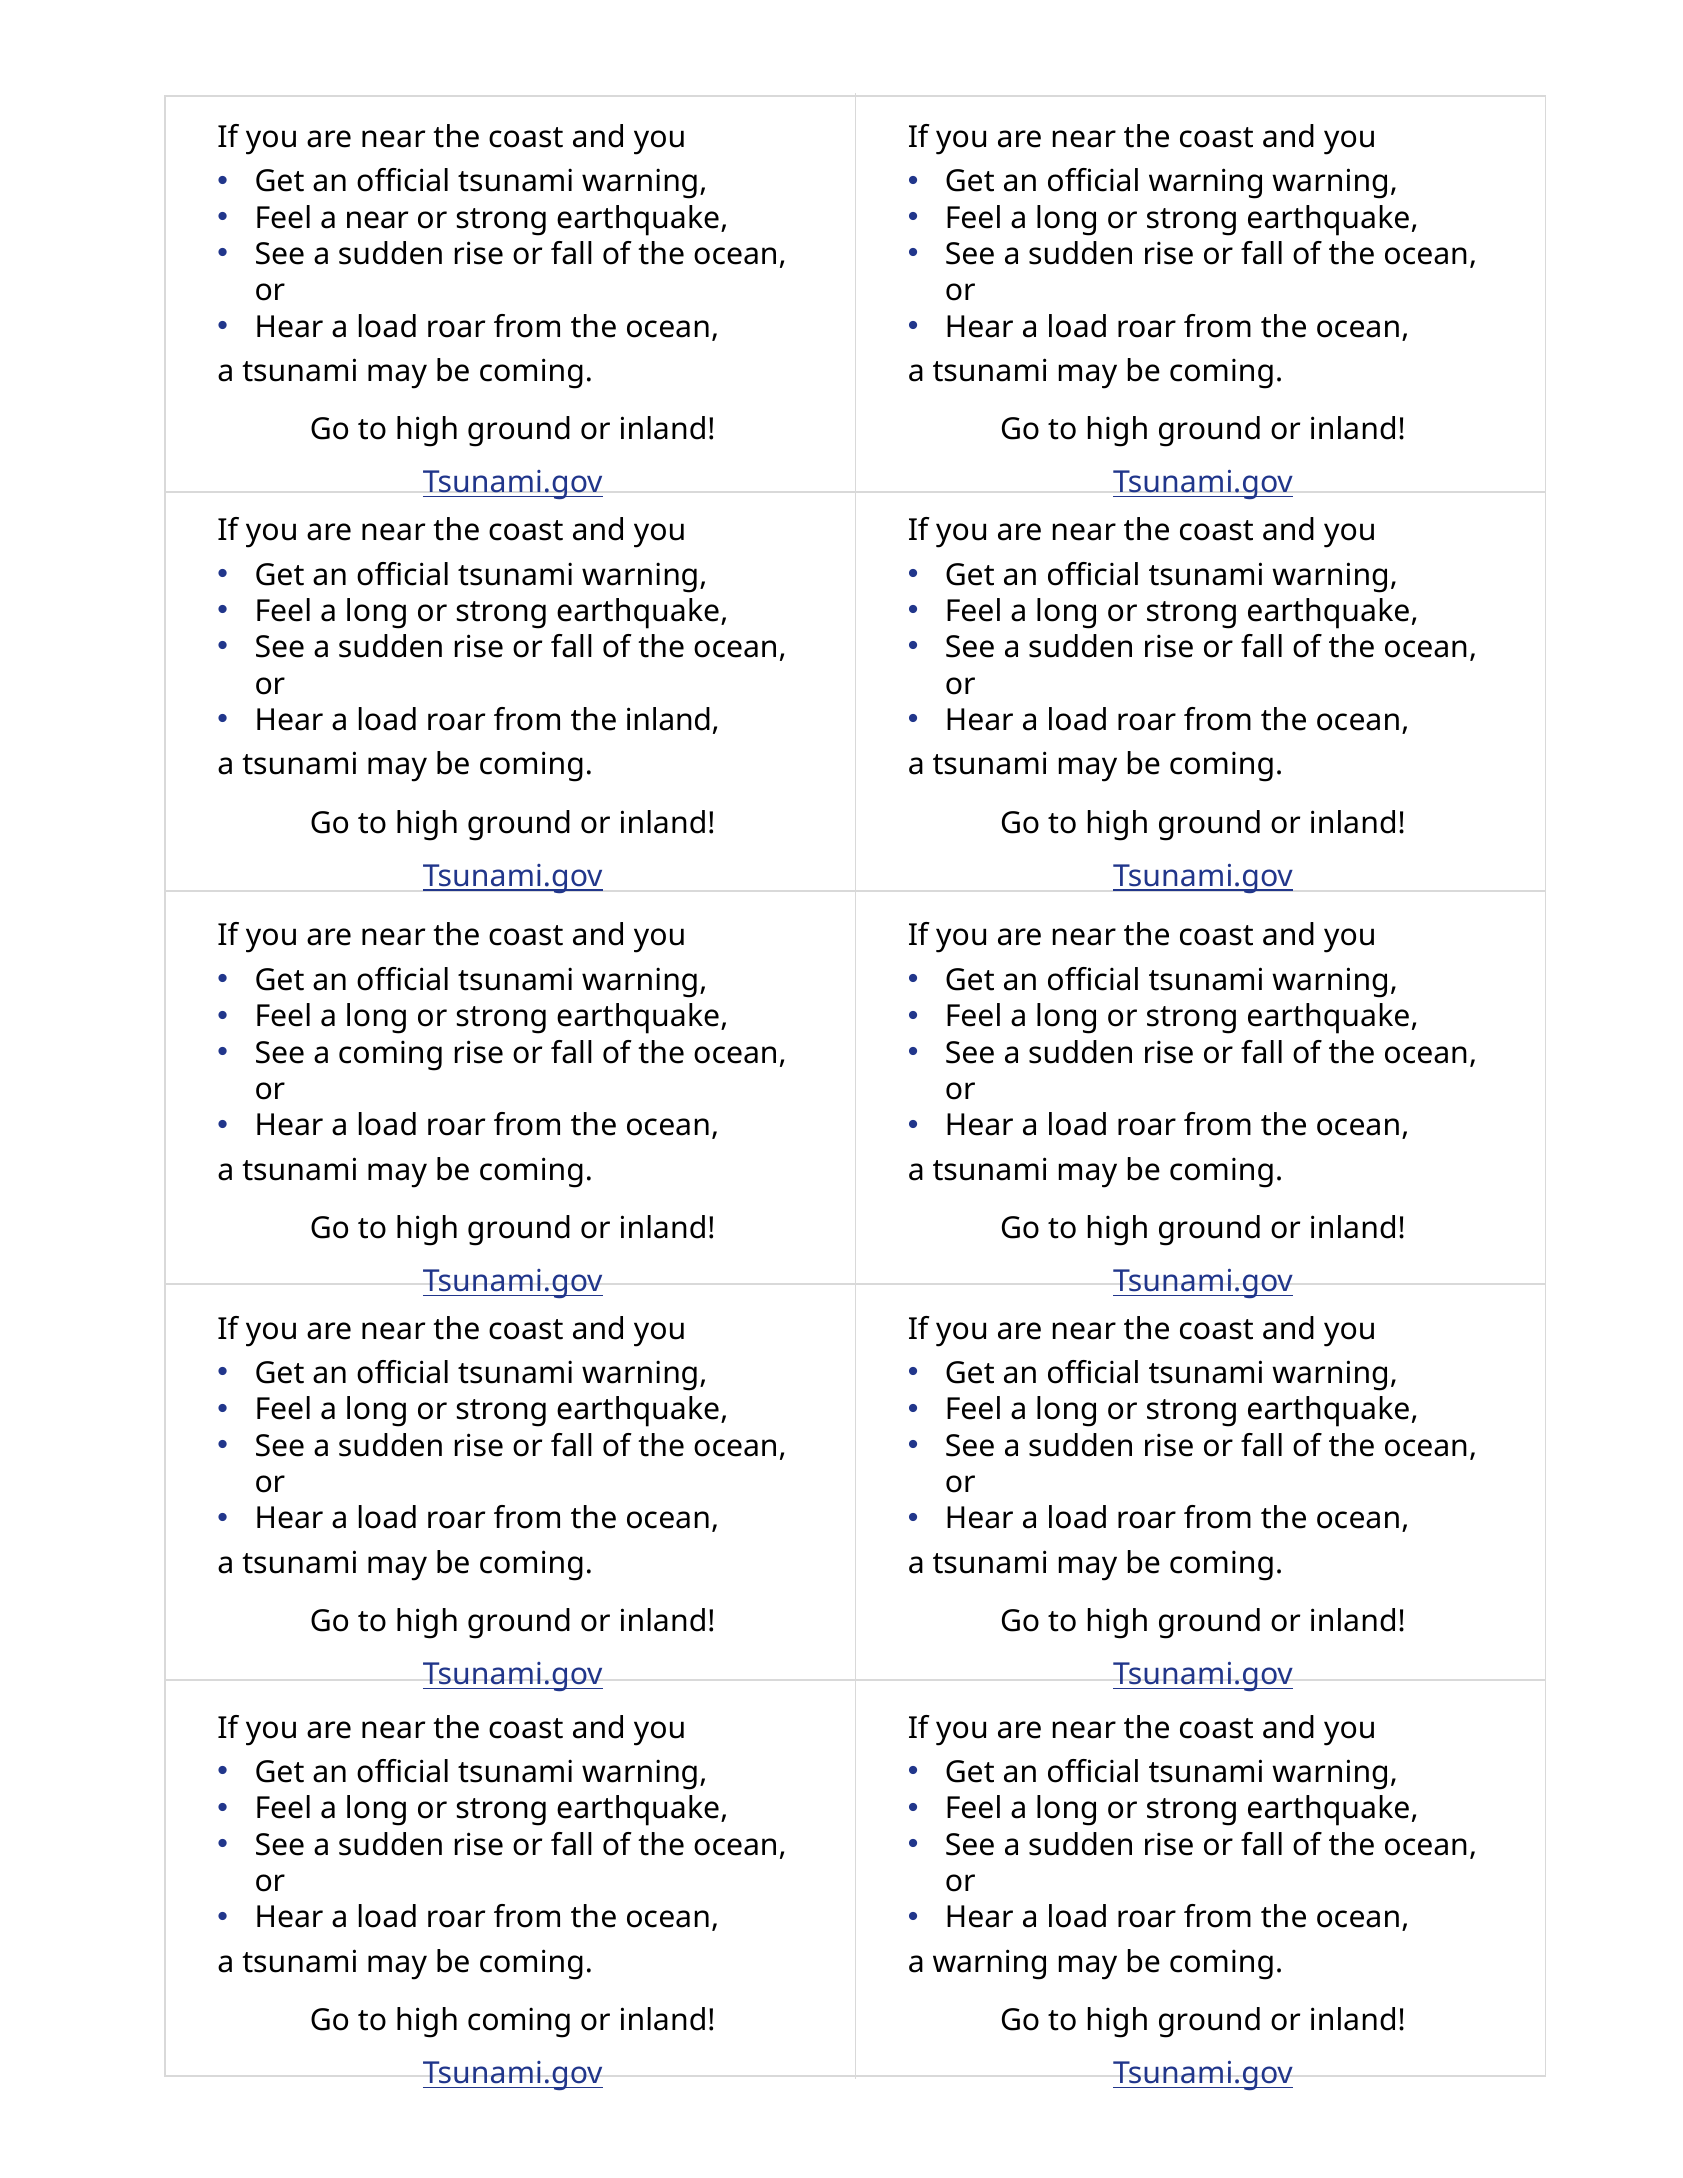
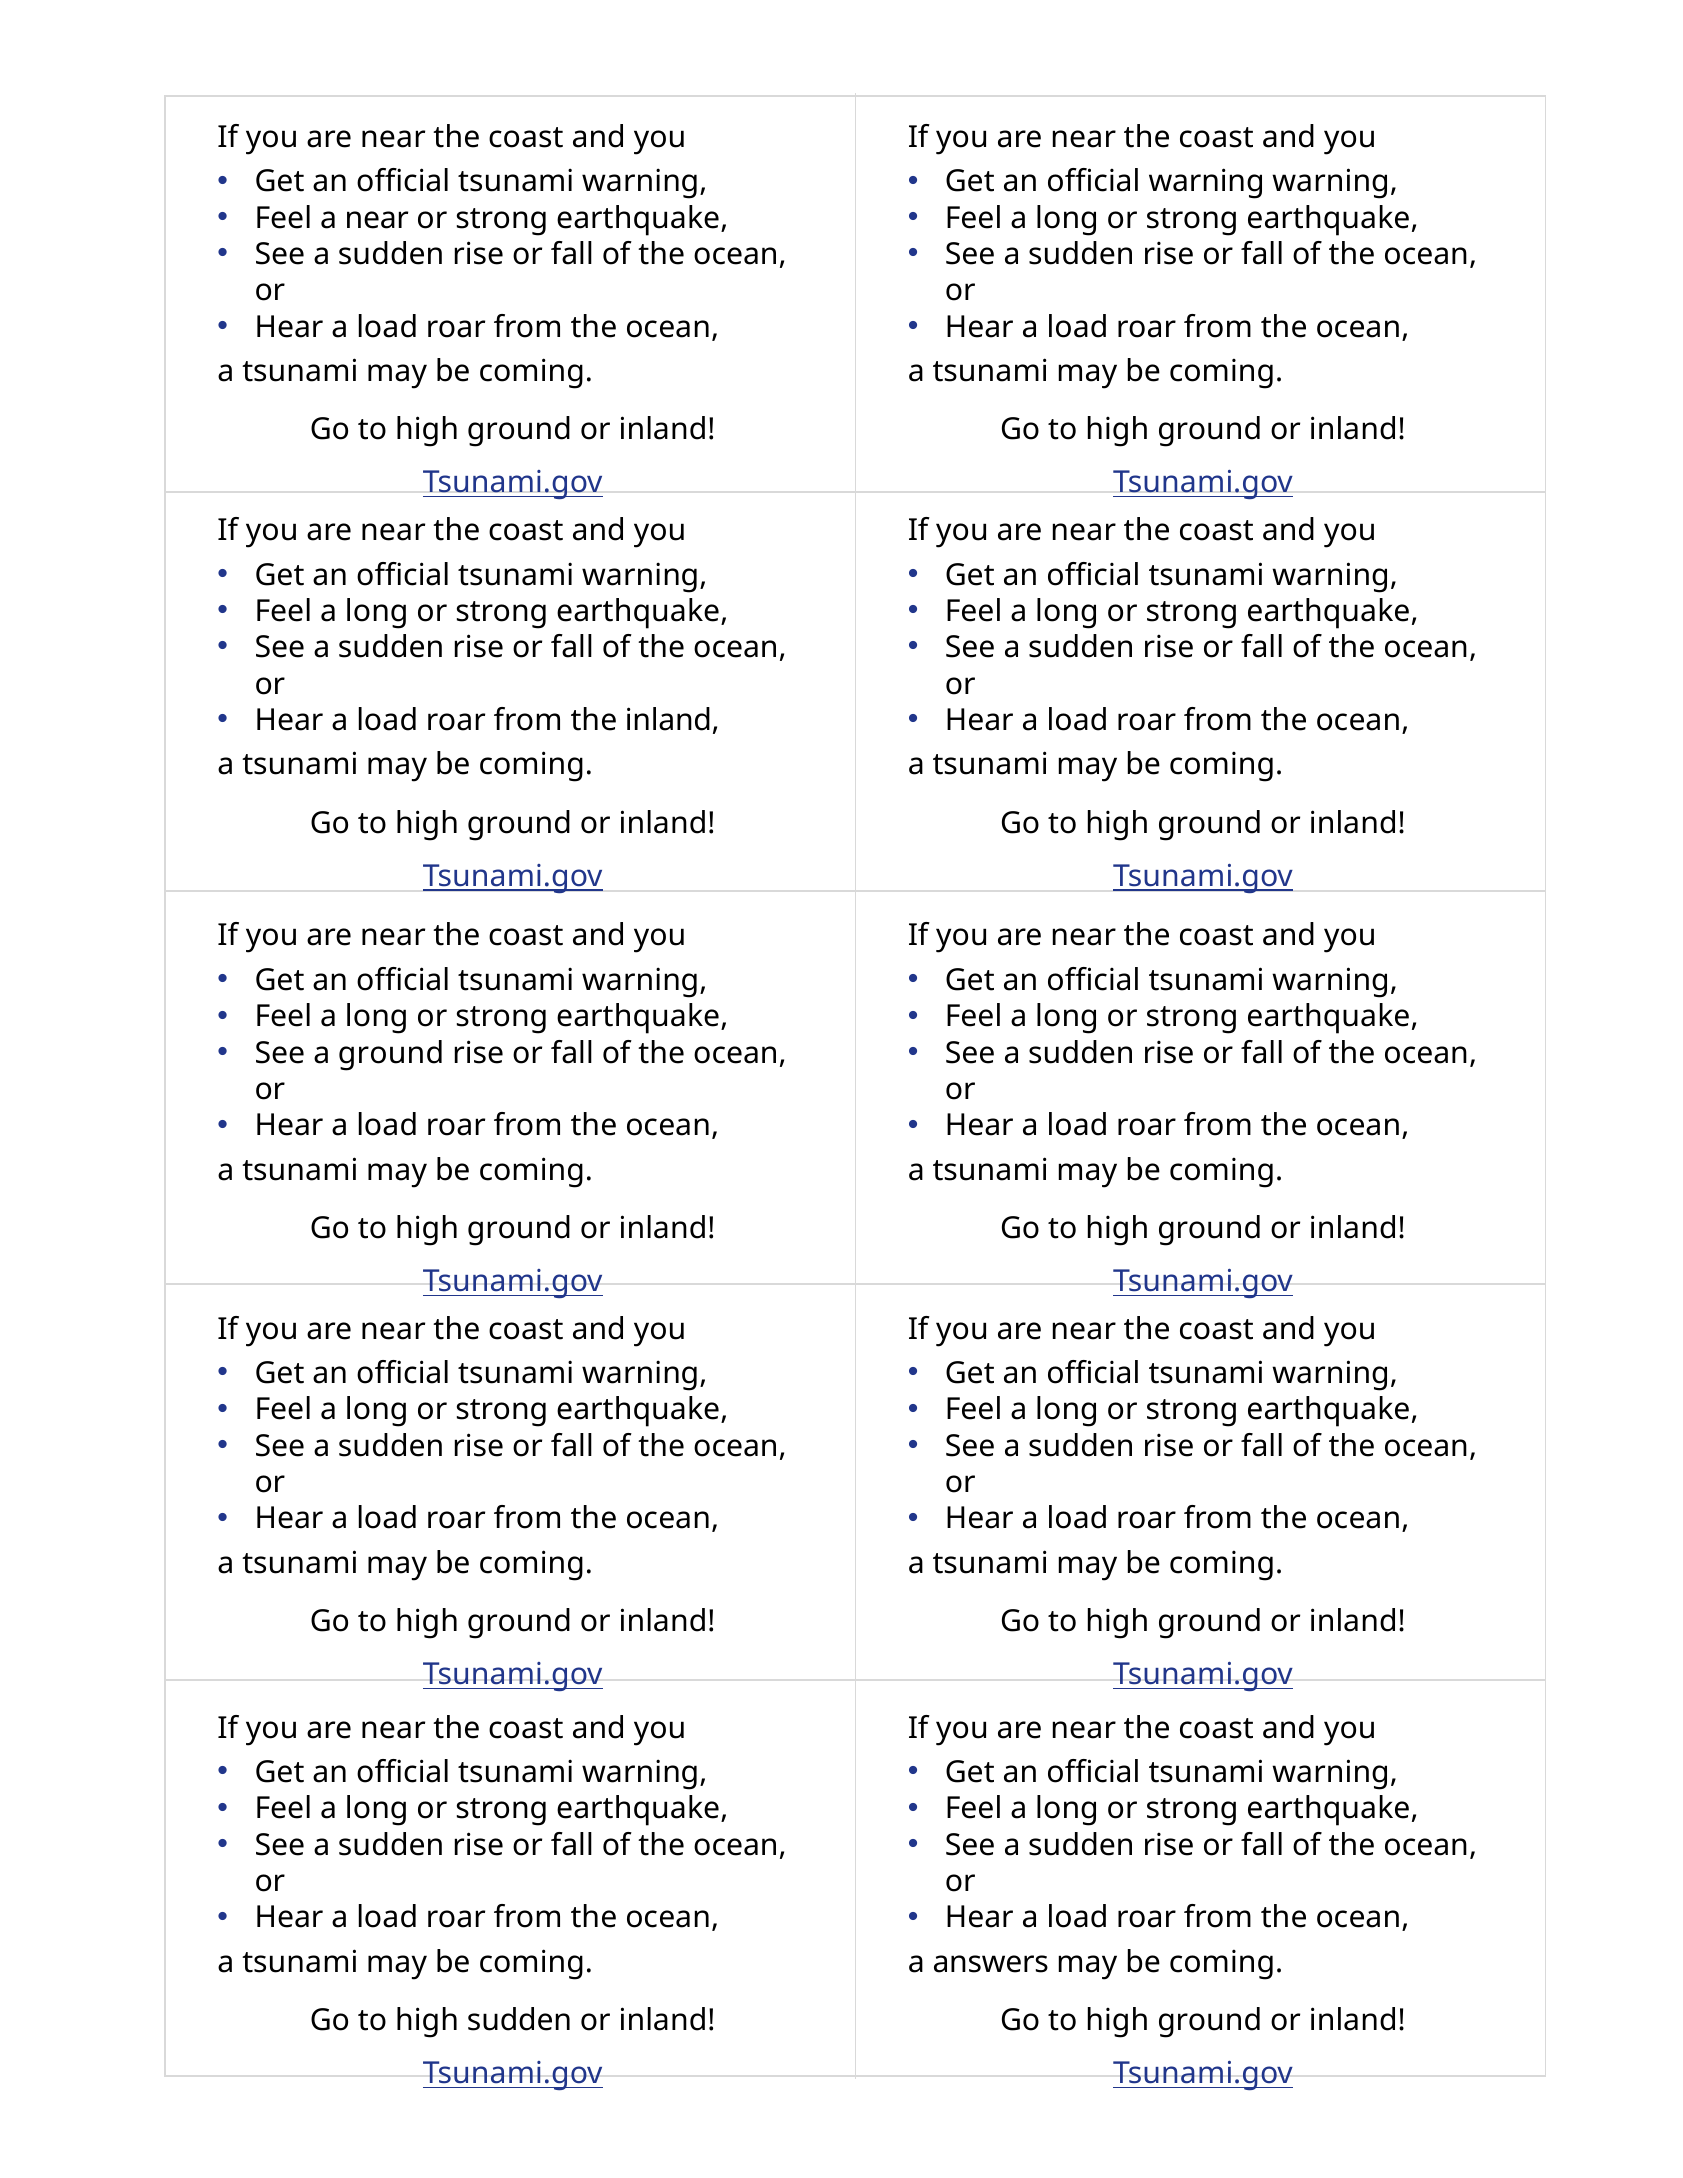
a coming: coming -> ground
a warning: warning -> answers
high coming: coming -> sudden
